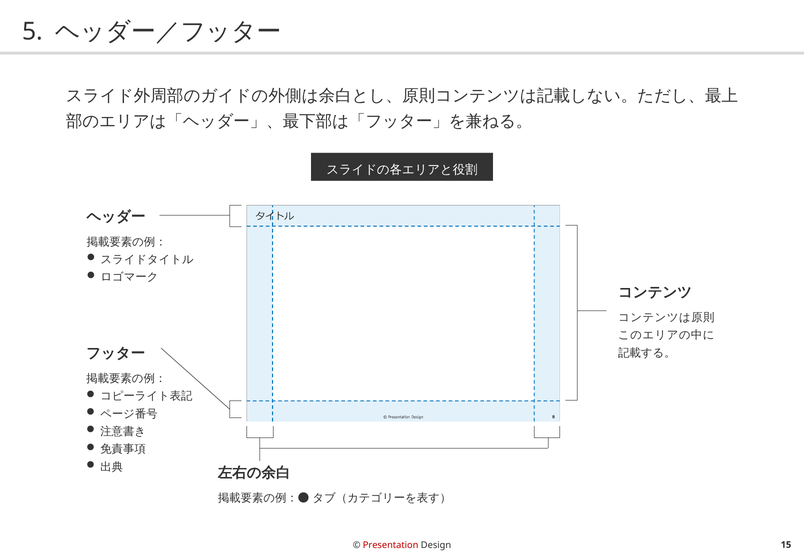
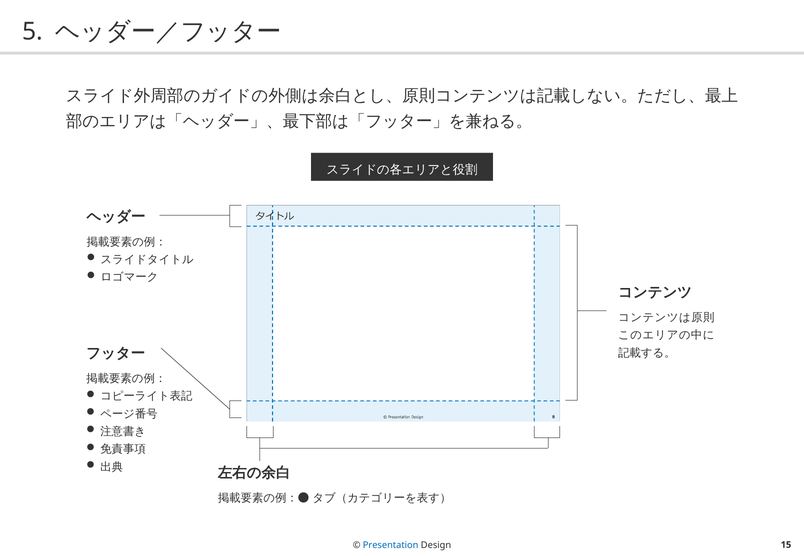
Presentation colour: red -> blue
